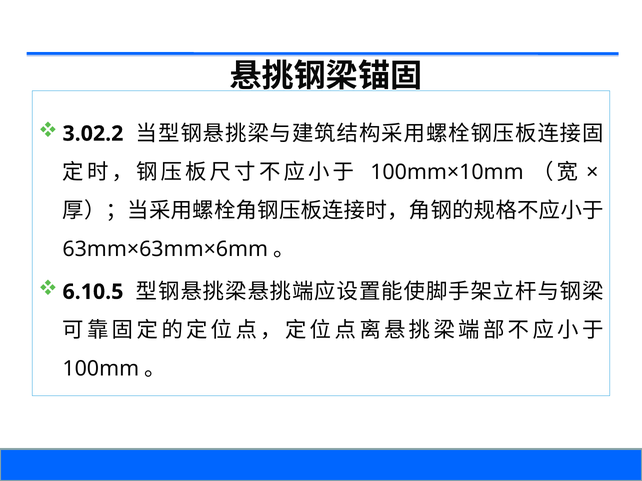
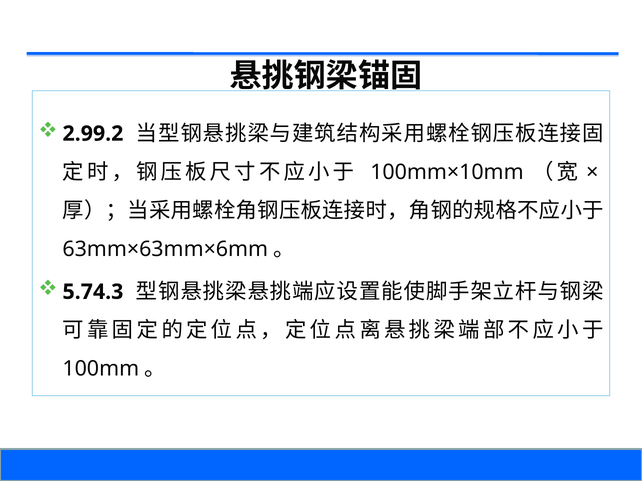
3.02.2: 3.02.2 -> 2.99.2
6.10.5: 6.10.5 -> 5.74.3
